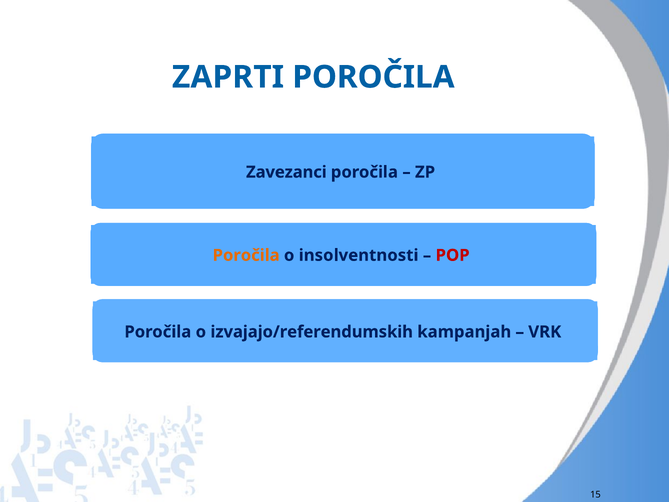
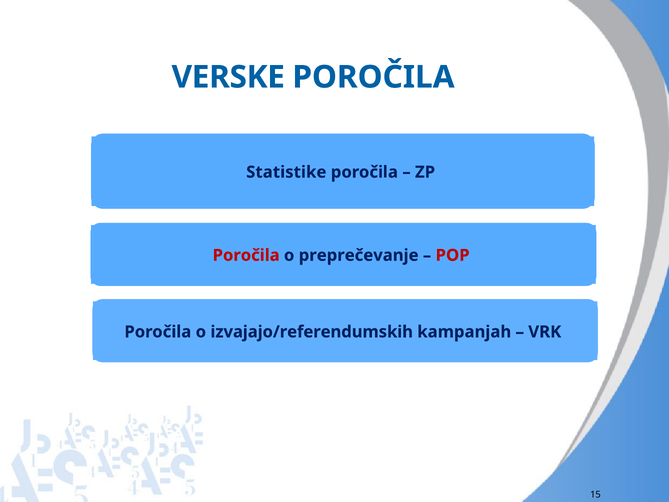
ZAPRTI: ZAPRTI -> VERSKE
Zavezanci: Zavezanci -> Statistike
Poročila at (246, 255) colour: orange -> red
insolventnosti: insolventnosti -> preprečevanje
